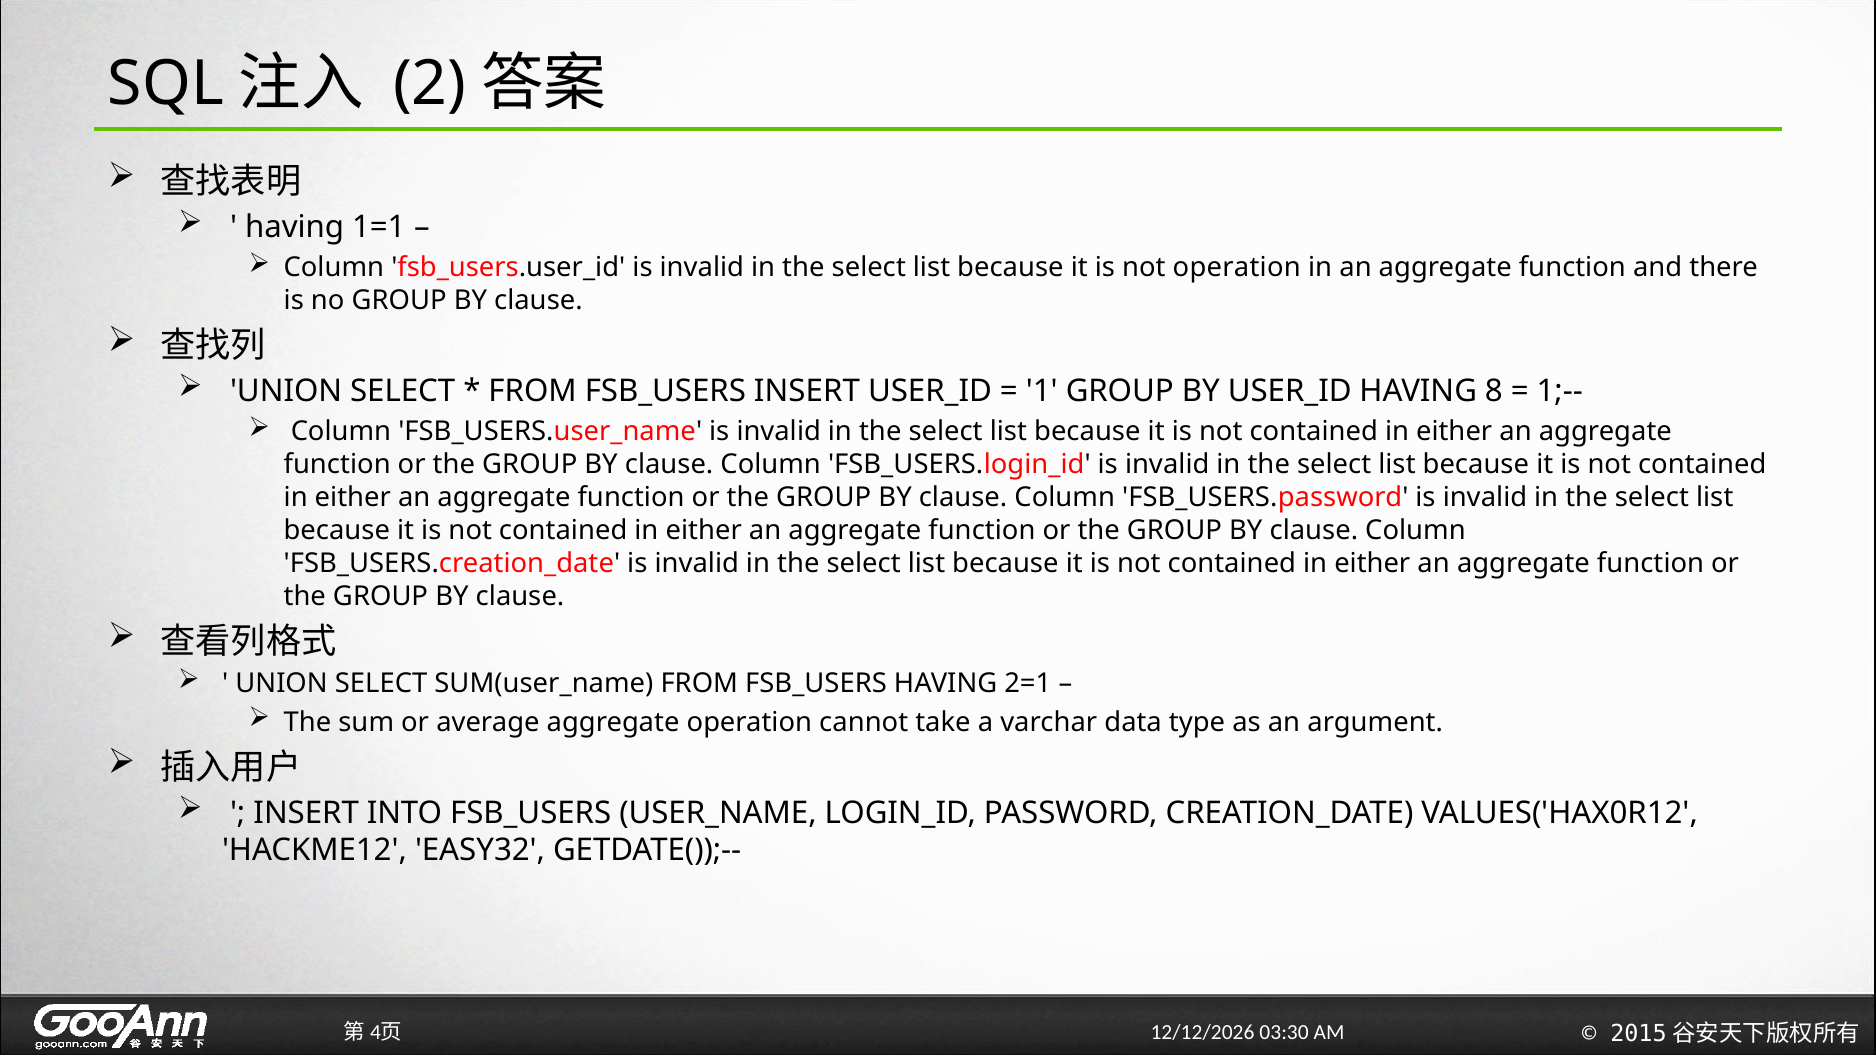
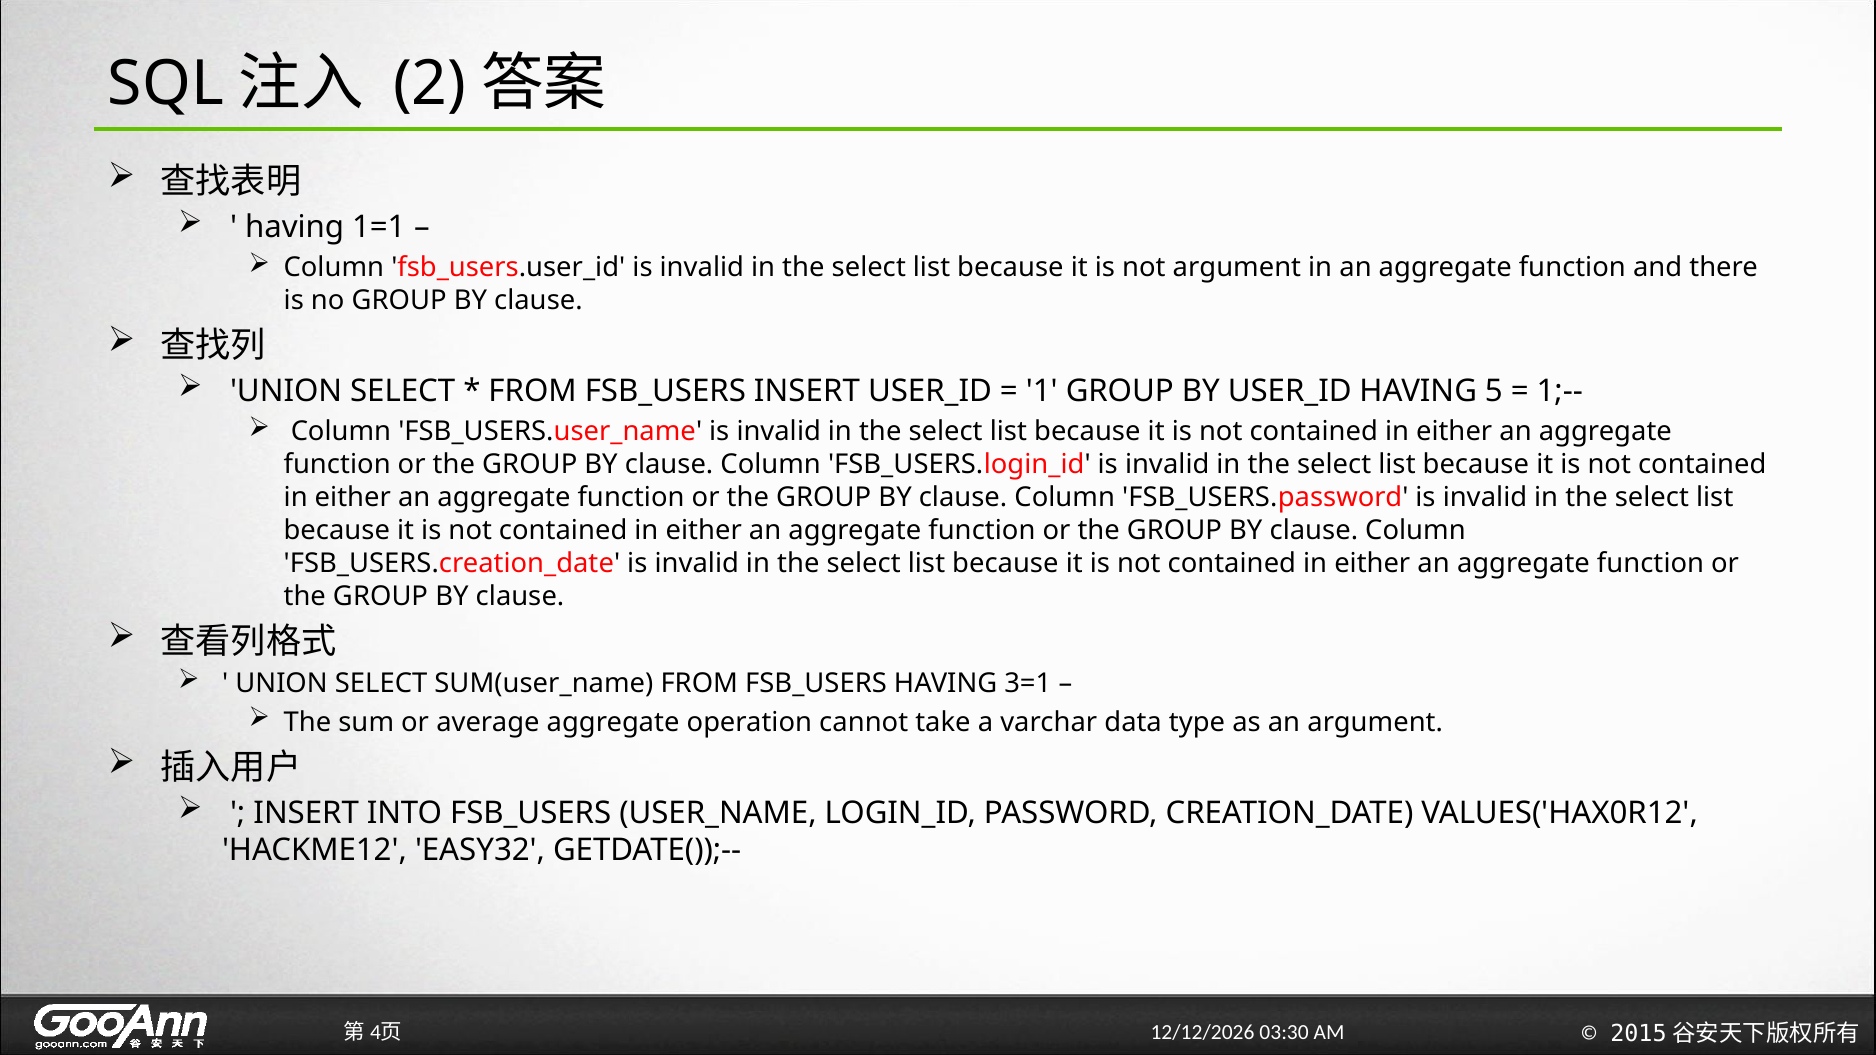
not operation: operation -> argument
8: 8 -> 5
2=1: 2=1 -> 3=1
